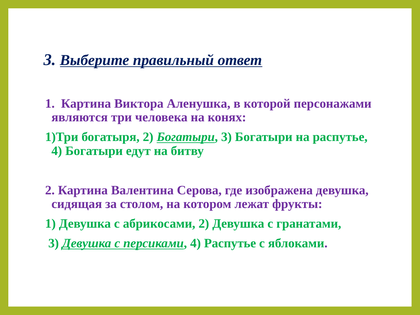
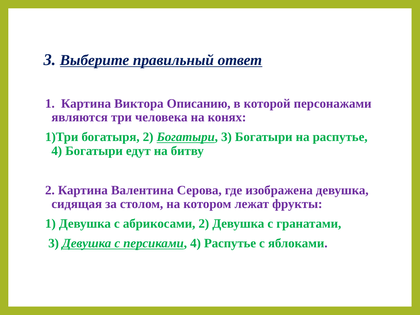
Аленушка: Аленушка -> Описанию
